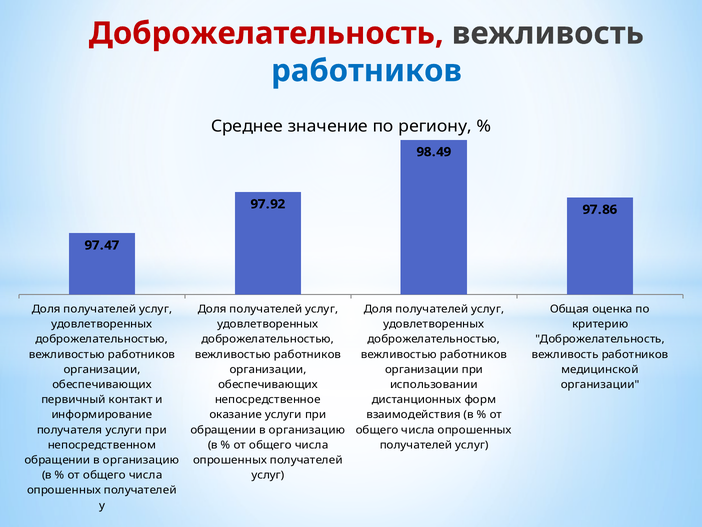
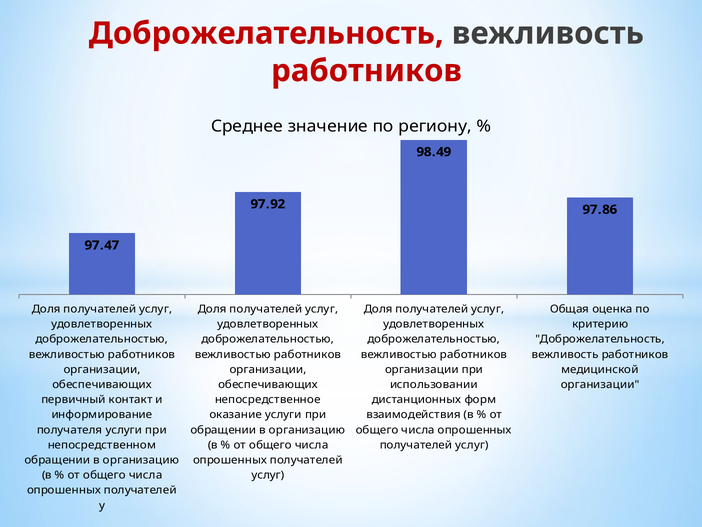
работников at (367, 71) colour: blue -> red
